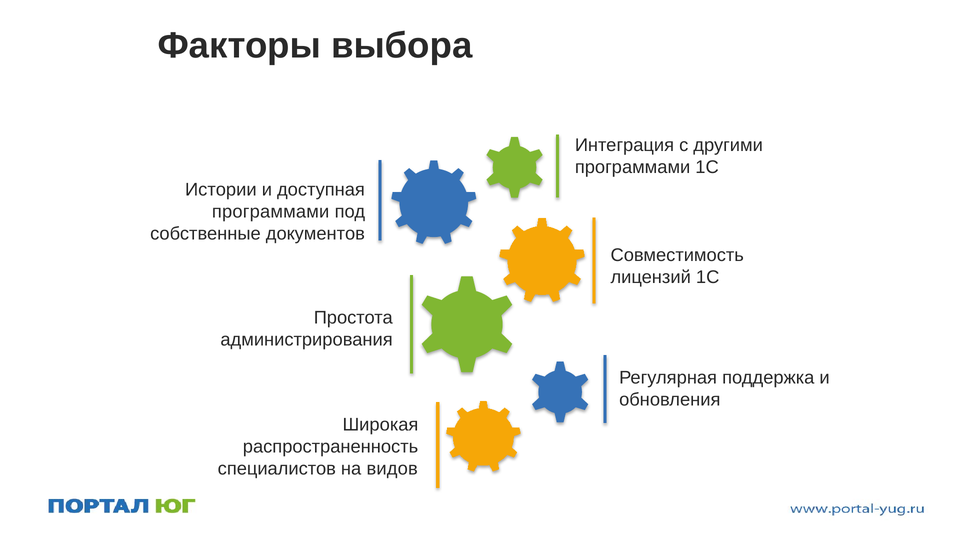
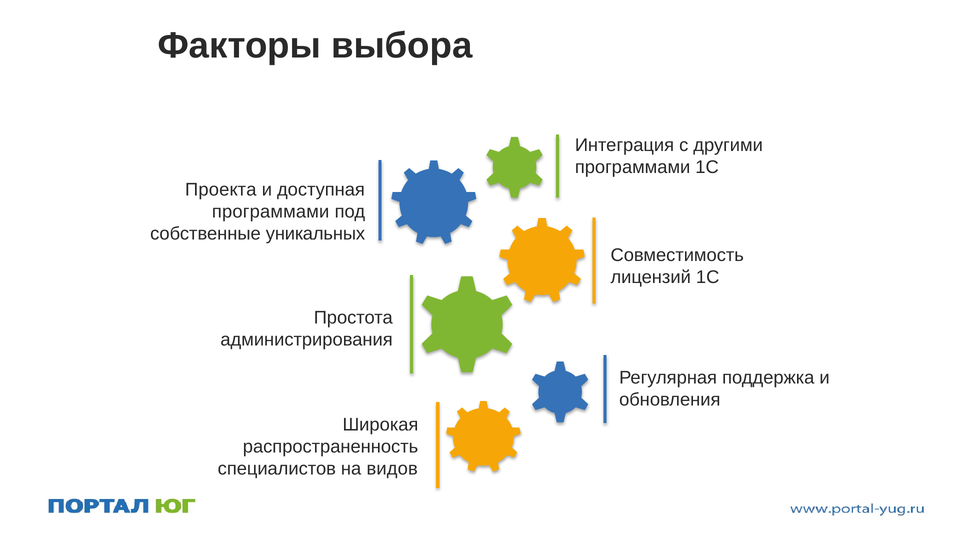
Истории: Истории -> Проекта
документов: документов -> уникальных
